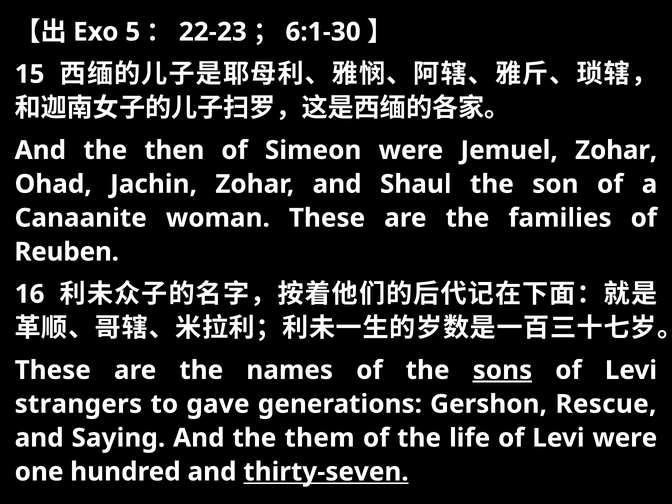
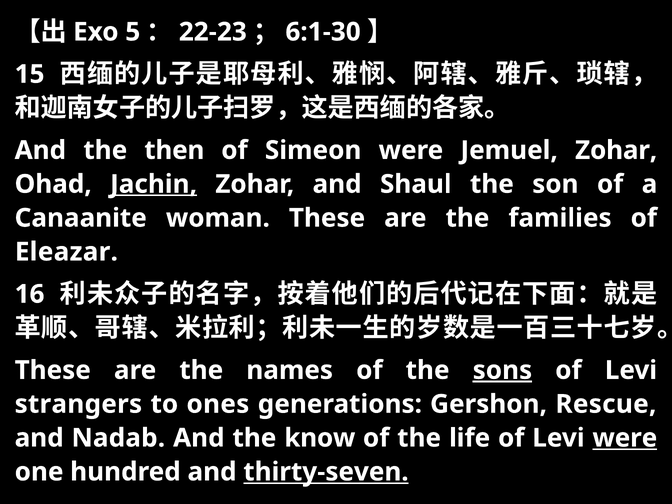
Jachin underline: none -> present
Reuben: Reuben -> Eleazar
gave: gave -> ones
Saying: Saying -> Nadab
them: them -> know
were at (625, 438) underline: none -> present
